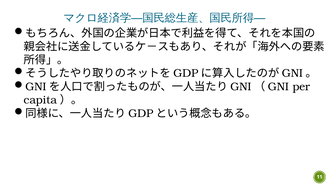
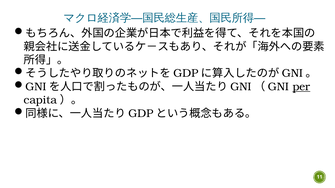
per underline: none -> present
